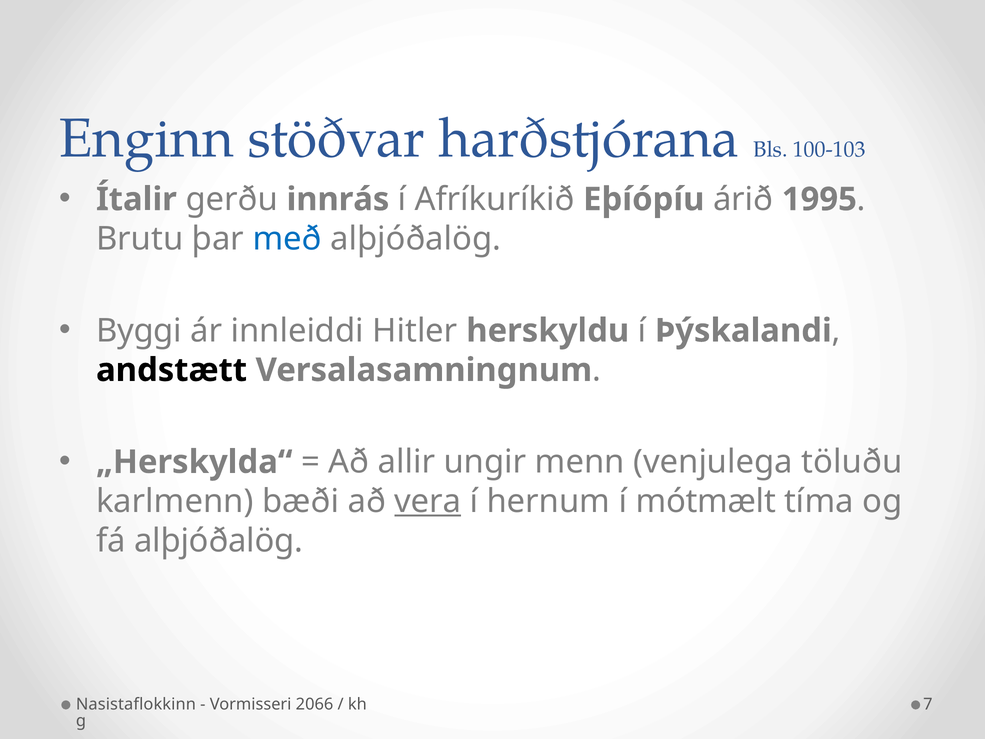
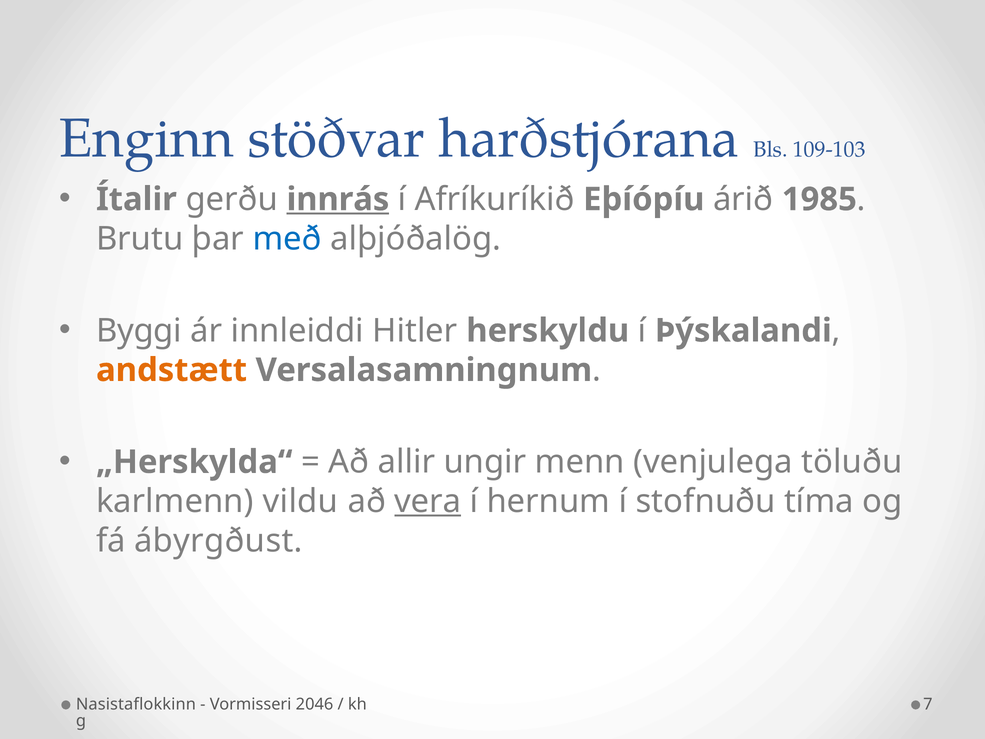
100-103: 100-103 -> 109-103
innrás underline: none -> present
1995: 1995 -> 1985
andstætt colour: black -> orange
bæði: bæði -> vildu
mótmælt: mótmælt -> stofnuðu
fá alþjóðalög: alþjóðalög -> ábyrgðust
2066: 2066 -> 2046
